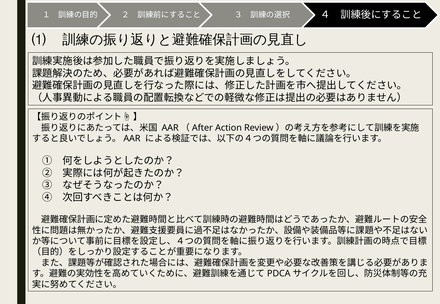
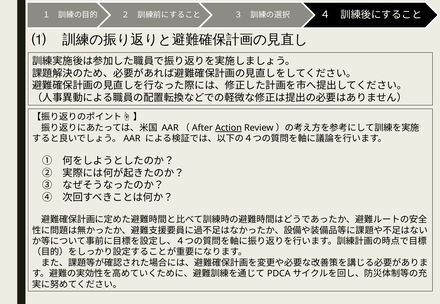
Action underline: none -> present
